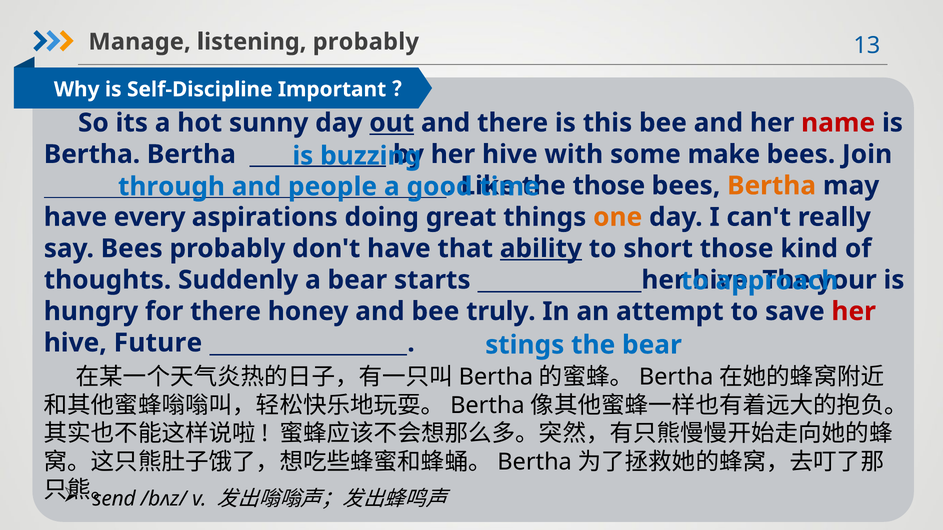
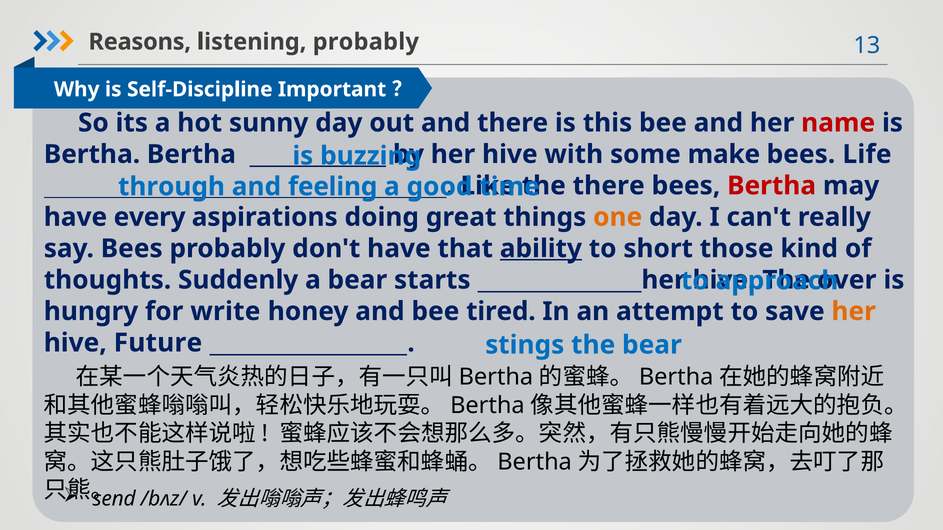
Manage: Manage -> Reasons
out underline: present -> none
Join: Join -> Life
those at (609, 186): those -> there
Bertha at (772, 186) colour: orange -> red
people: people -> feeling
your: your -> over
for there: there -> write
truly: truly -> tired
her at (854, 312) colour: red -> orange
